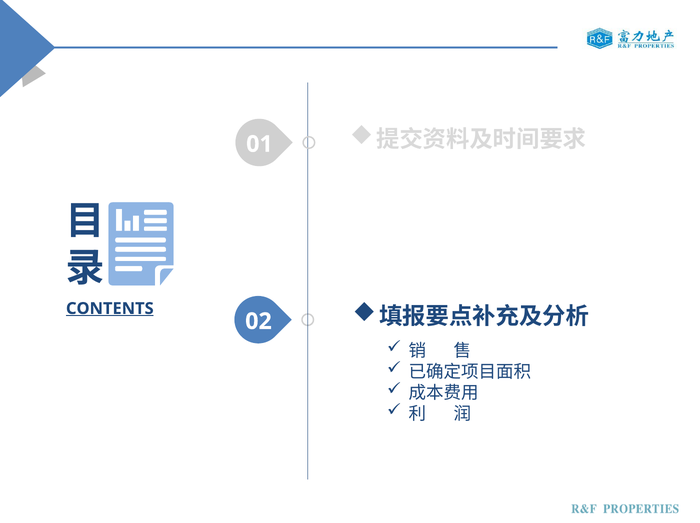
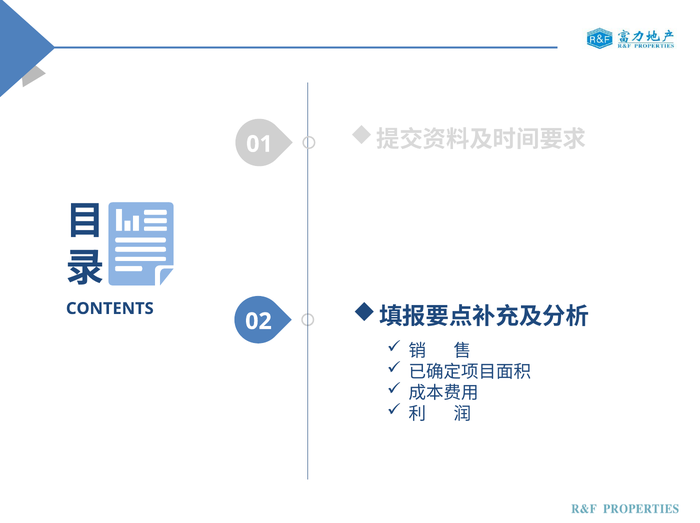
CONTENTS underline: present -> none
